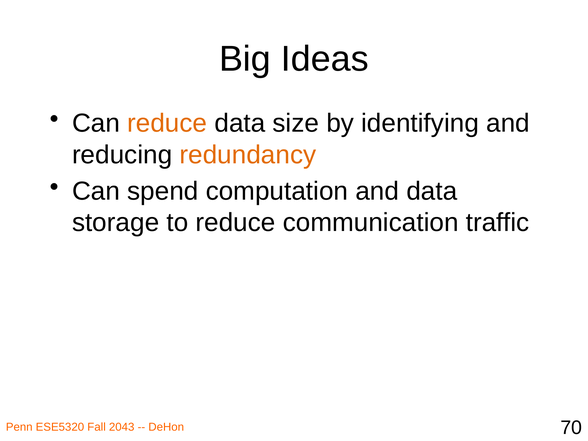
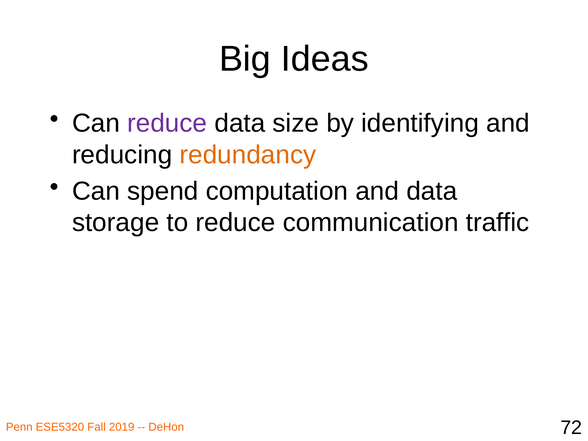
reduce at (167, 123) colour: orange -> purple
2043: 2043 -> 2019
70: 70 -> 72
